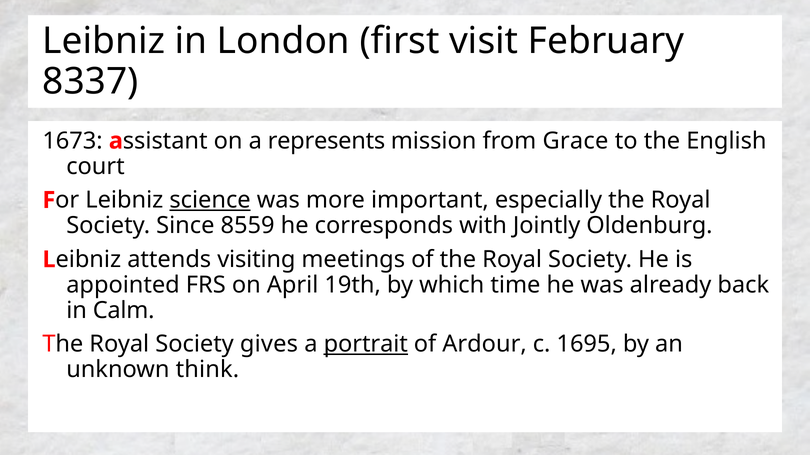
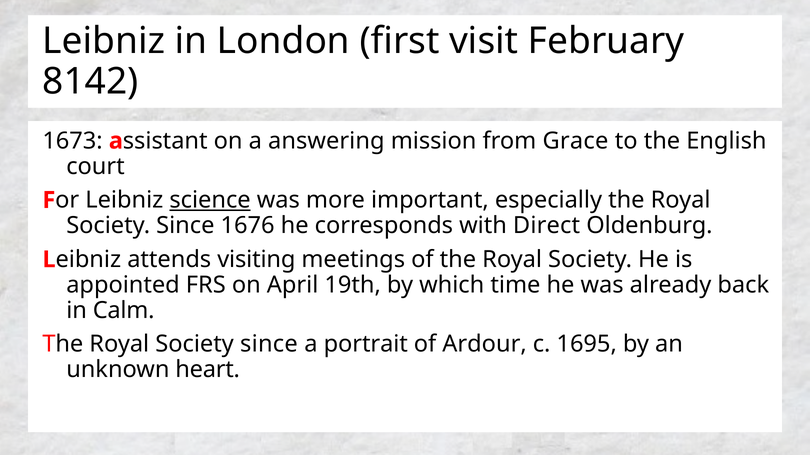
8337: 8337 -> 8142
represents: represents -> answering
8559: 8559 -> 1676
Jointly: Jointly -> Direct
gives at (269, 345): gives -> since
portrait underline: present -> none
think: think -> heart
